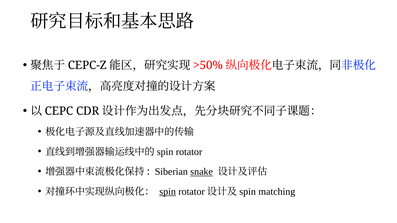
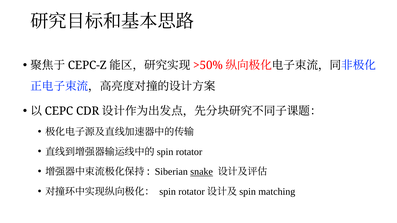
spin underline: present -> none
